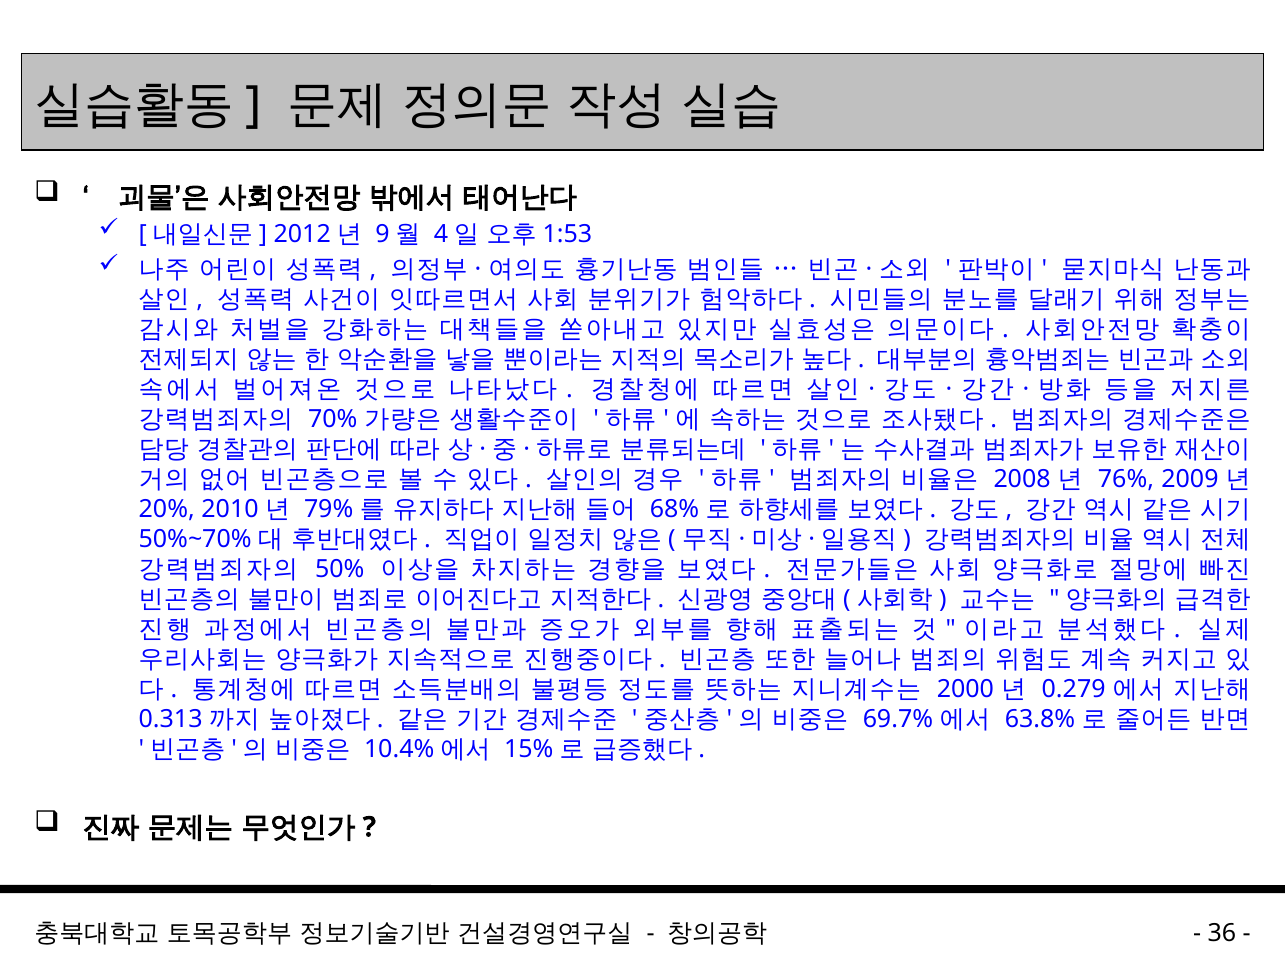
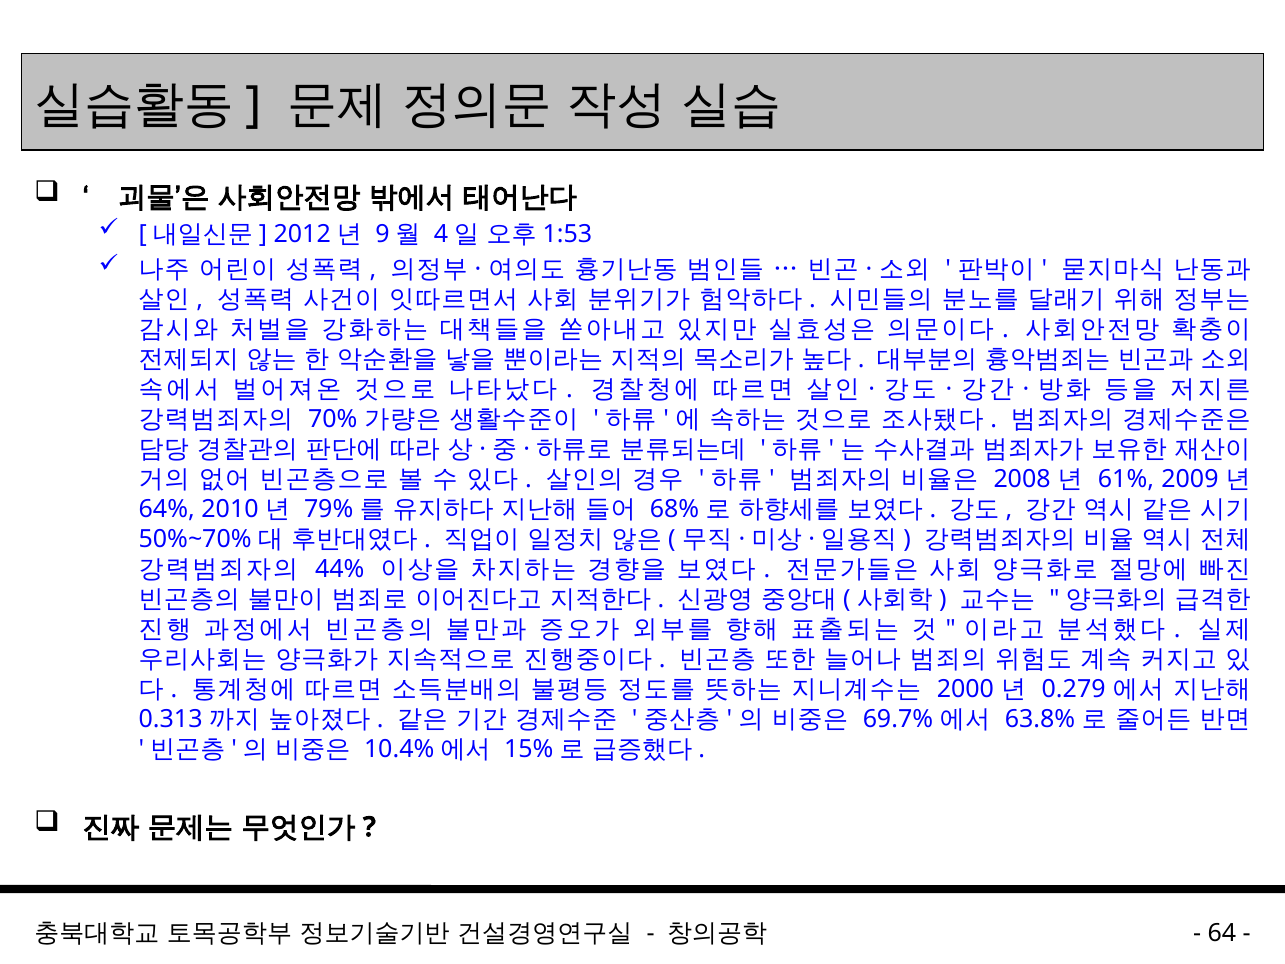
76%: 76% -> 61%
20%: 20% -> 64%
50%: 50% -> 44%
36: 36 -> 64
